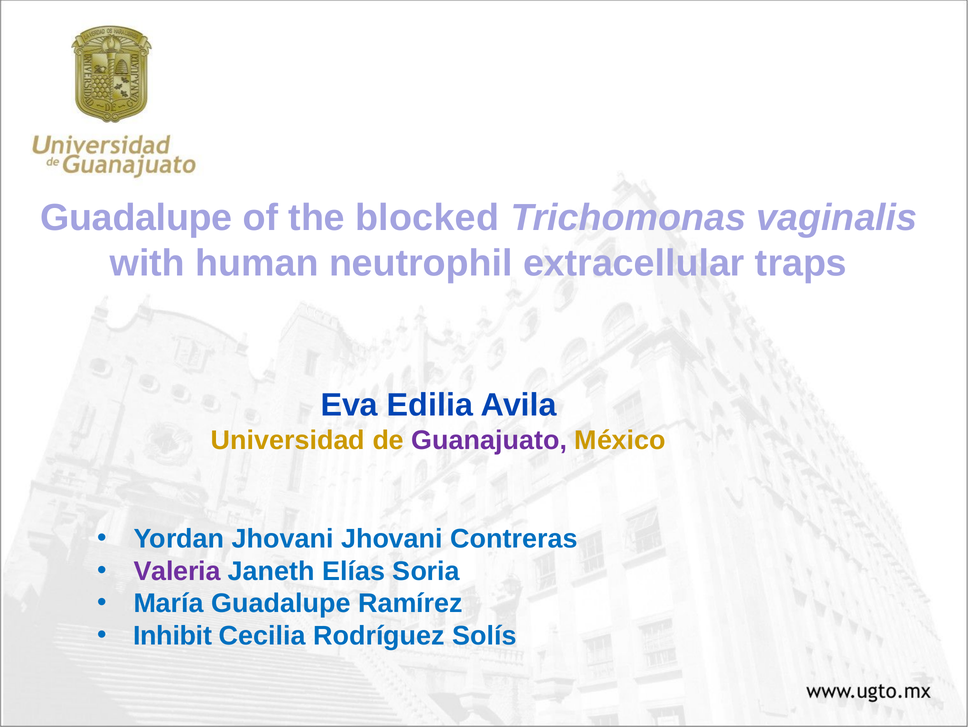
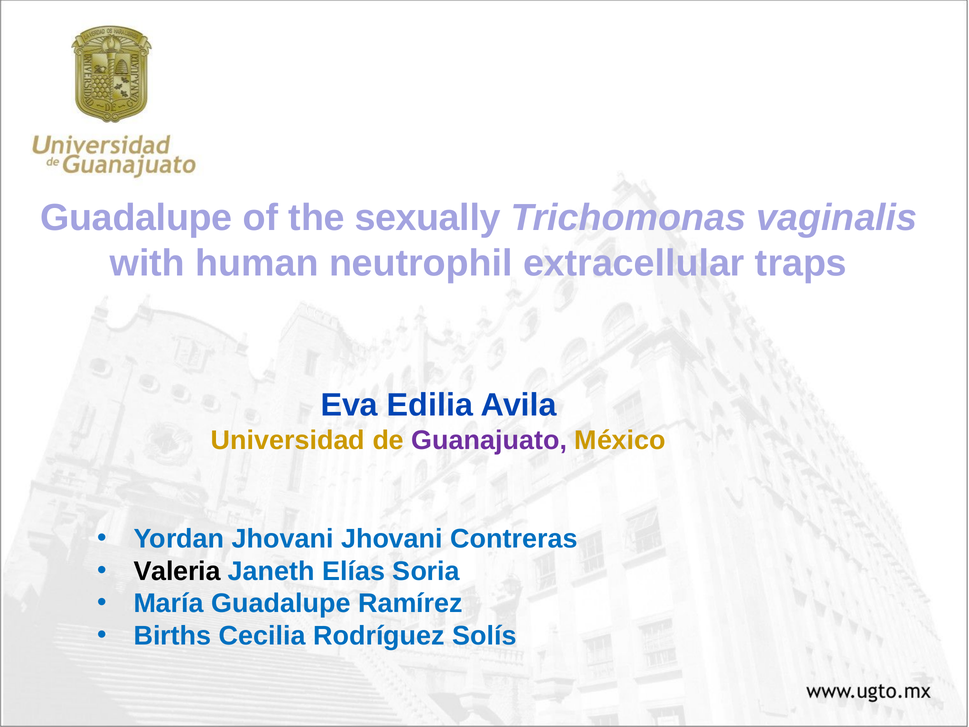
blocked: blocked -> sexually
Valeria colour: purple -> black
Inhibit: Inhibit -> Births
